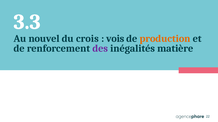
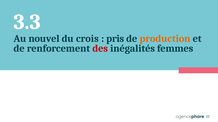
vois: vois -> pris
des colour: purple -> red
matière: matière -> femmes
